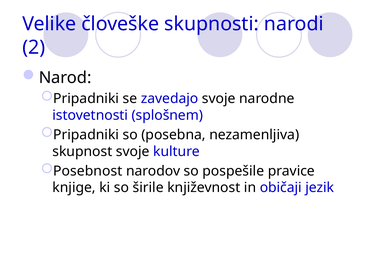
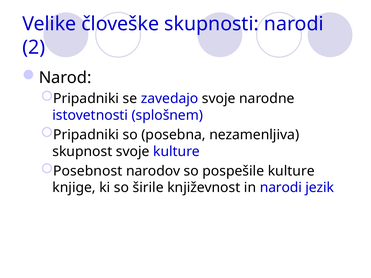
pospešile pravice: pravice -> kulture
in običaji: običaji -> narodi
